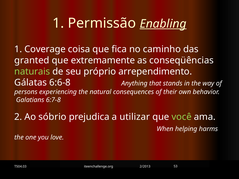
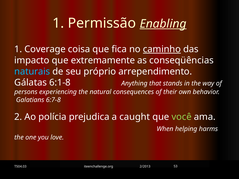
caminho underline: none -> present
granted: granted -> impacto
naturais colour: light green -> light blue
6:6-8: 6:6-8 -> 6:1-8
sóbrio: sóbrio -> polícia
utilizar: utilizar -> caught
